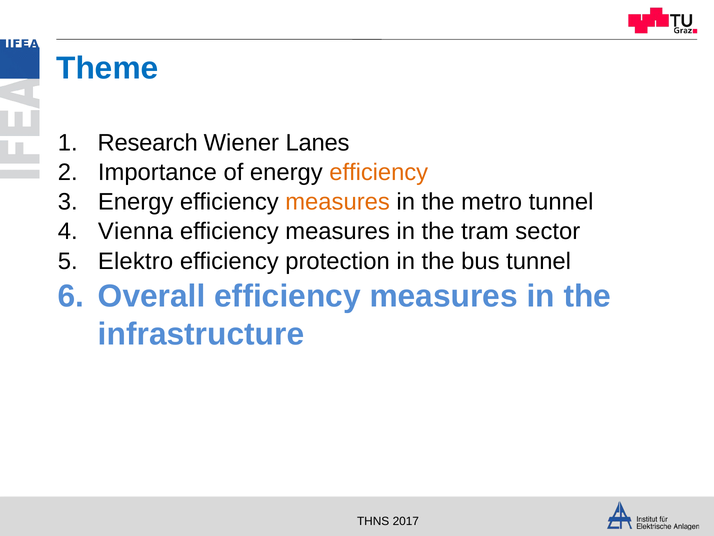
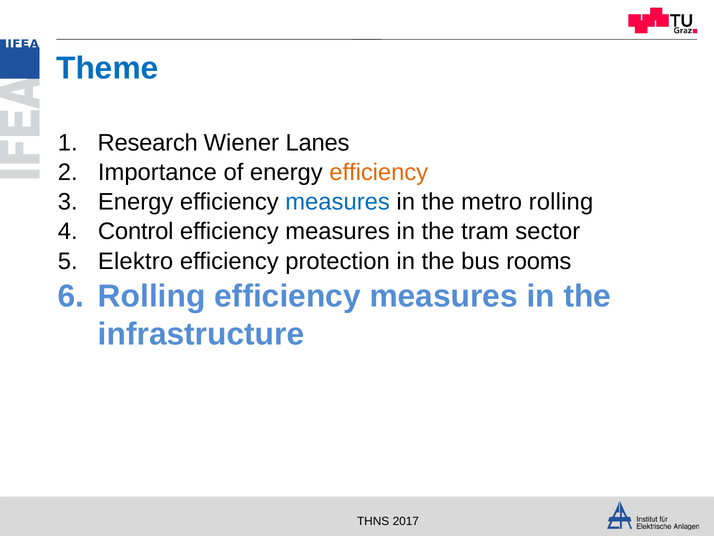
measures at (338, 202) colour: orange -> blue
metro tunnel: tunnel -> rolling
Vienna: Vienna -> Control
bus tunnel: tunnel -> rooms
Overall at (152, 296): Overall -> Rolling
